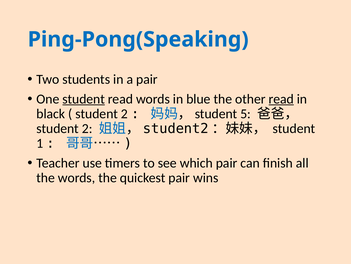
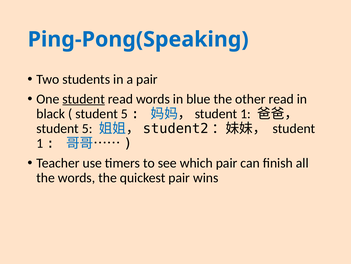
read at (281, 99) underline: present -> none
2 at (124, 113): 2 -> 5
5 at (246, 113): 5 -> 1
2 at (87, 128): 2 -> 5
